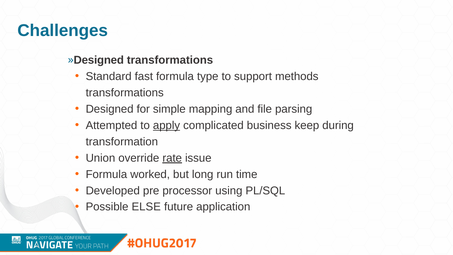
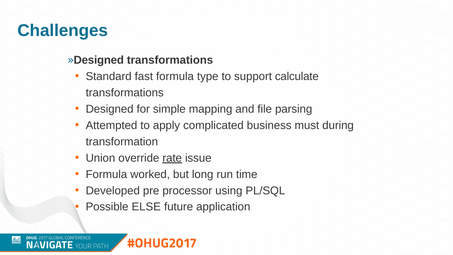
methods: methods -> calculate
apply underline: present -> none
keep: keep -> must
